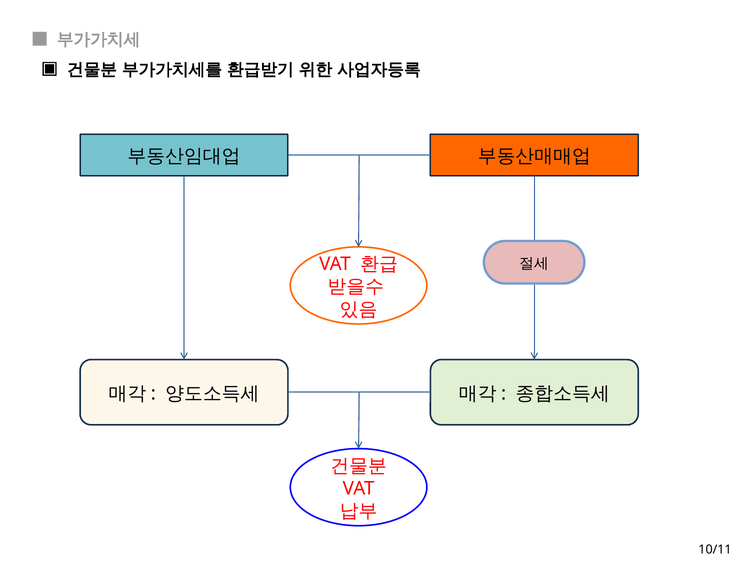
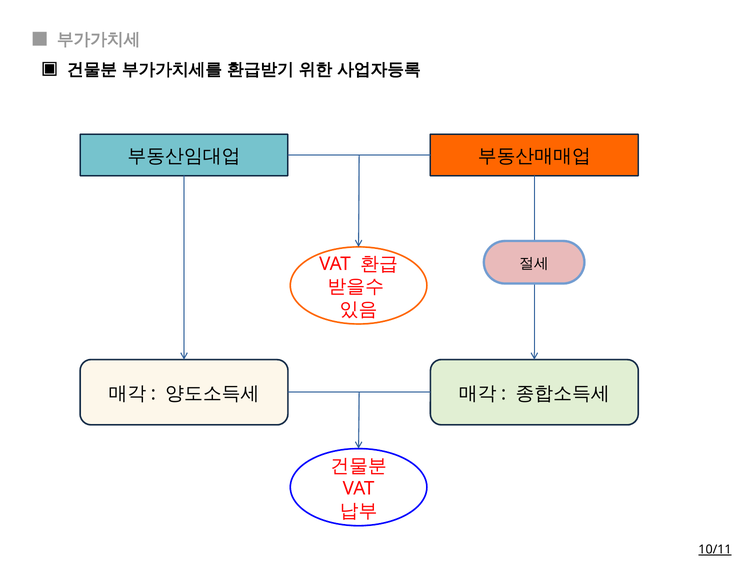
10/11 underline: none -> present
